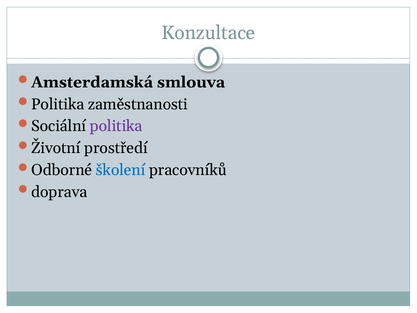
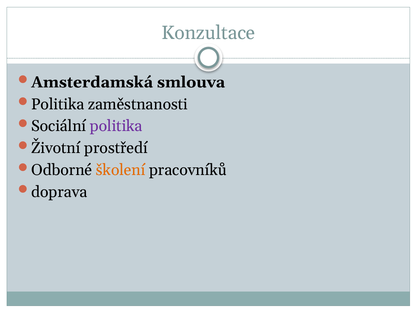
školení colour: blue -> orange
